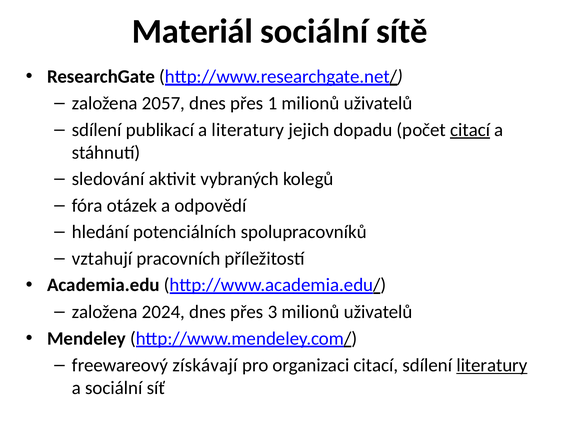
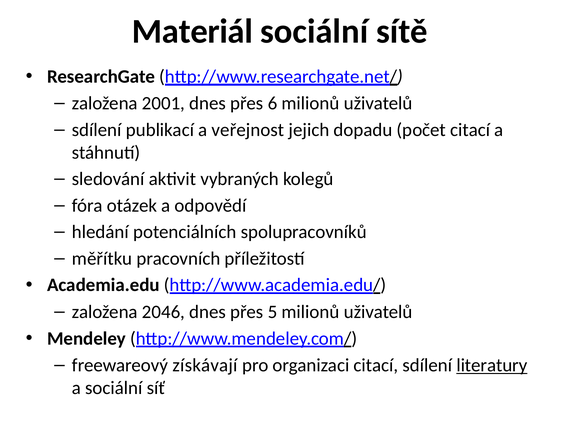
2057: 2057 -> 2001
1: 1 -> 6
a literatury: literatury -> veřejnost
citací at (470, 130) underline: present -> none
vztahují: vztahují -> měřítku
2024: 2024 -> 2046
3: 3 -> 5
